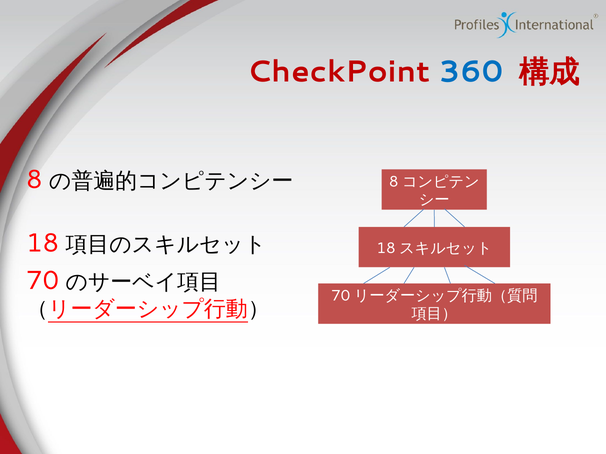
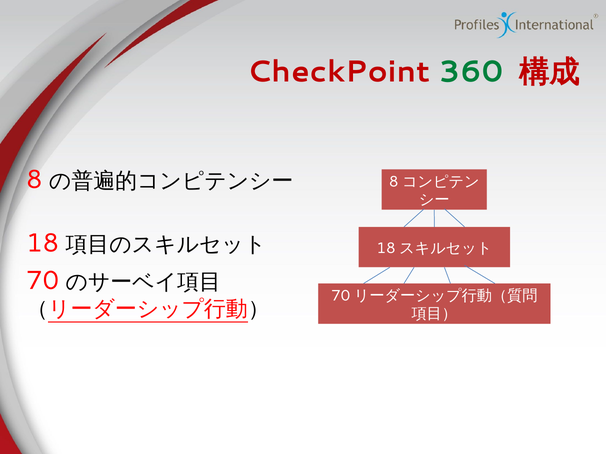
360 colour: blue -> green
